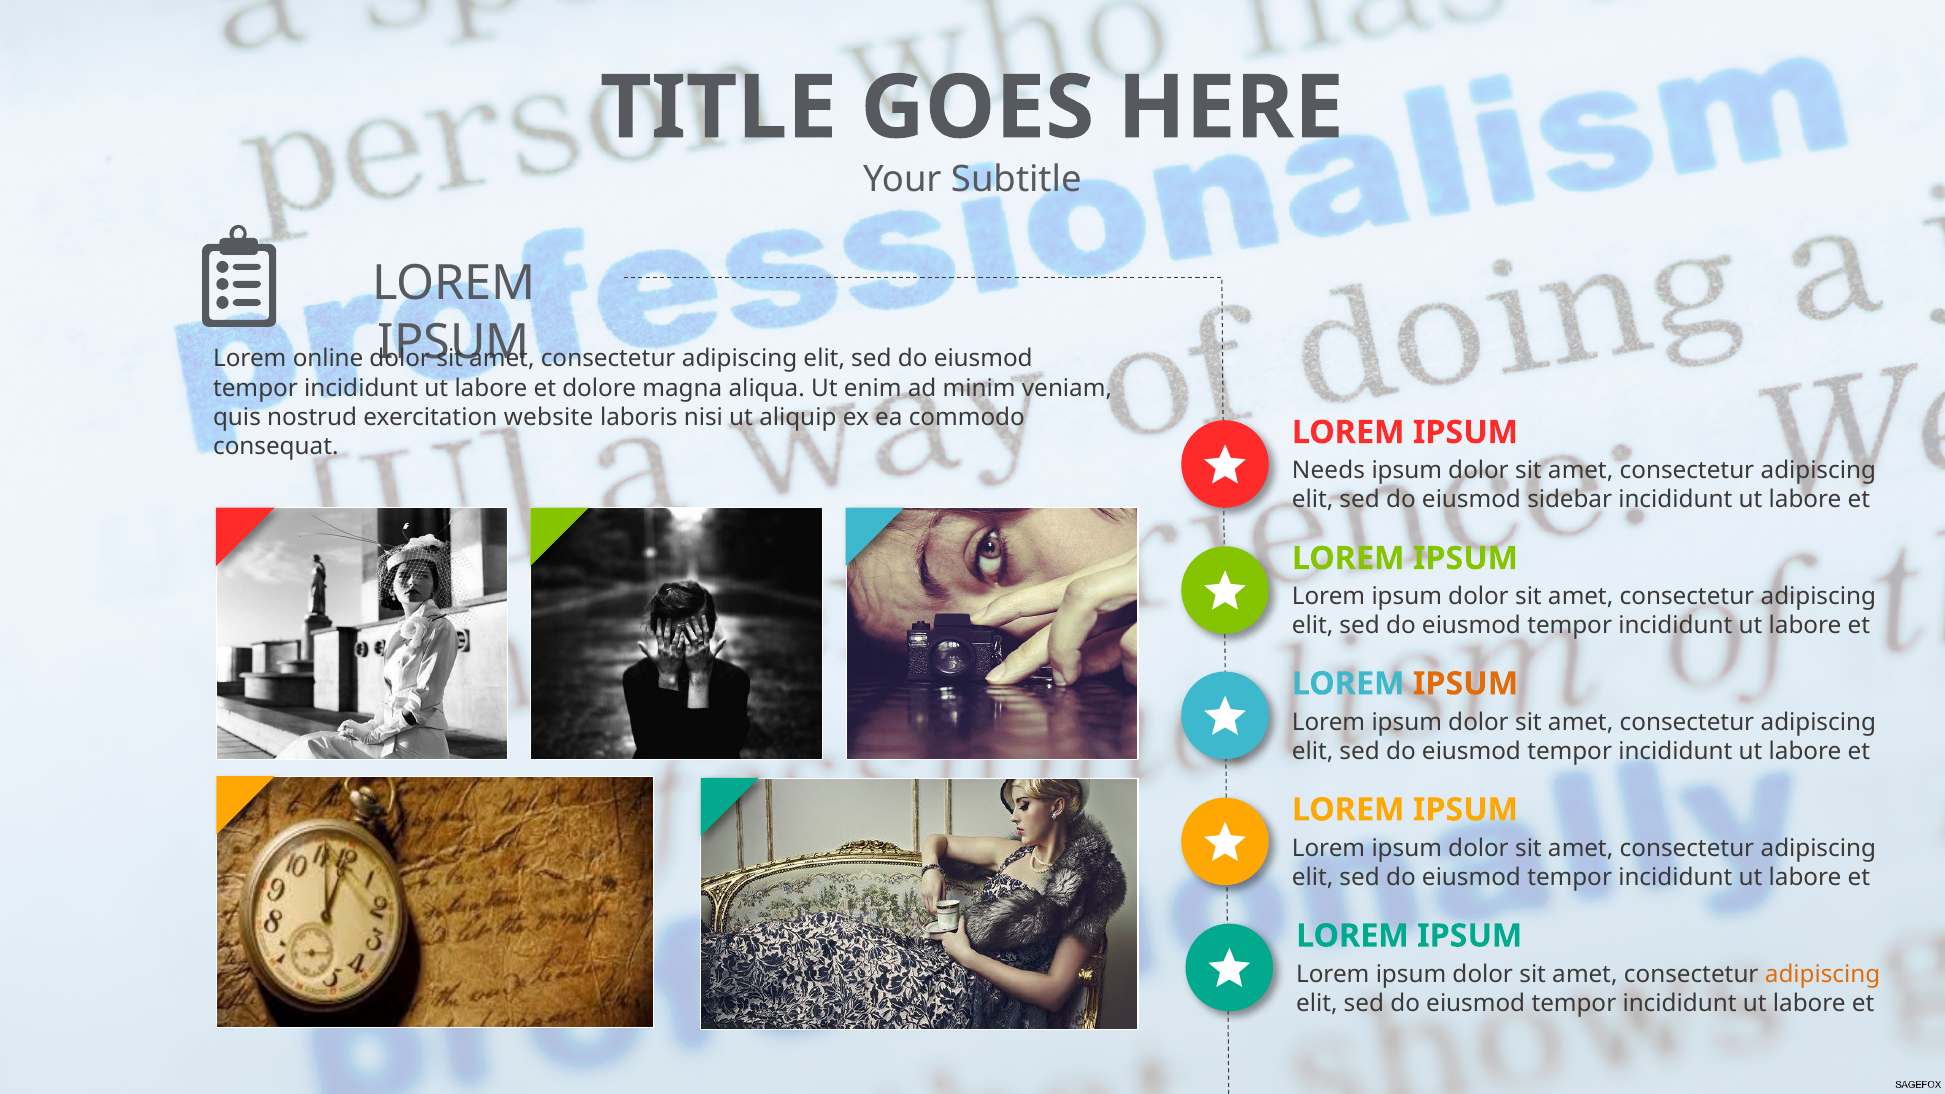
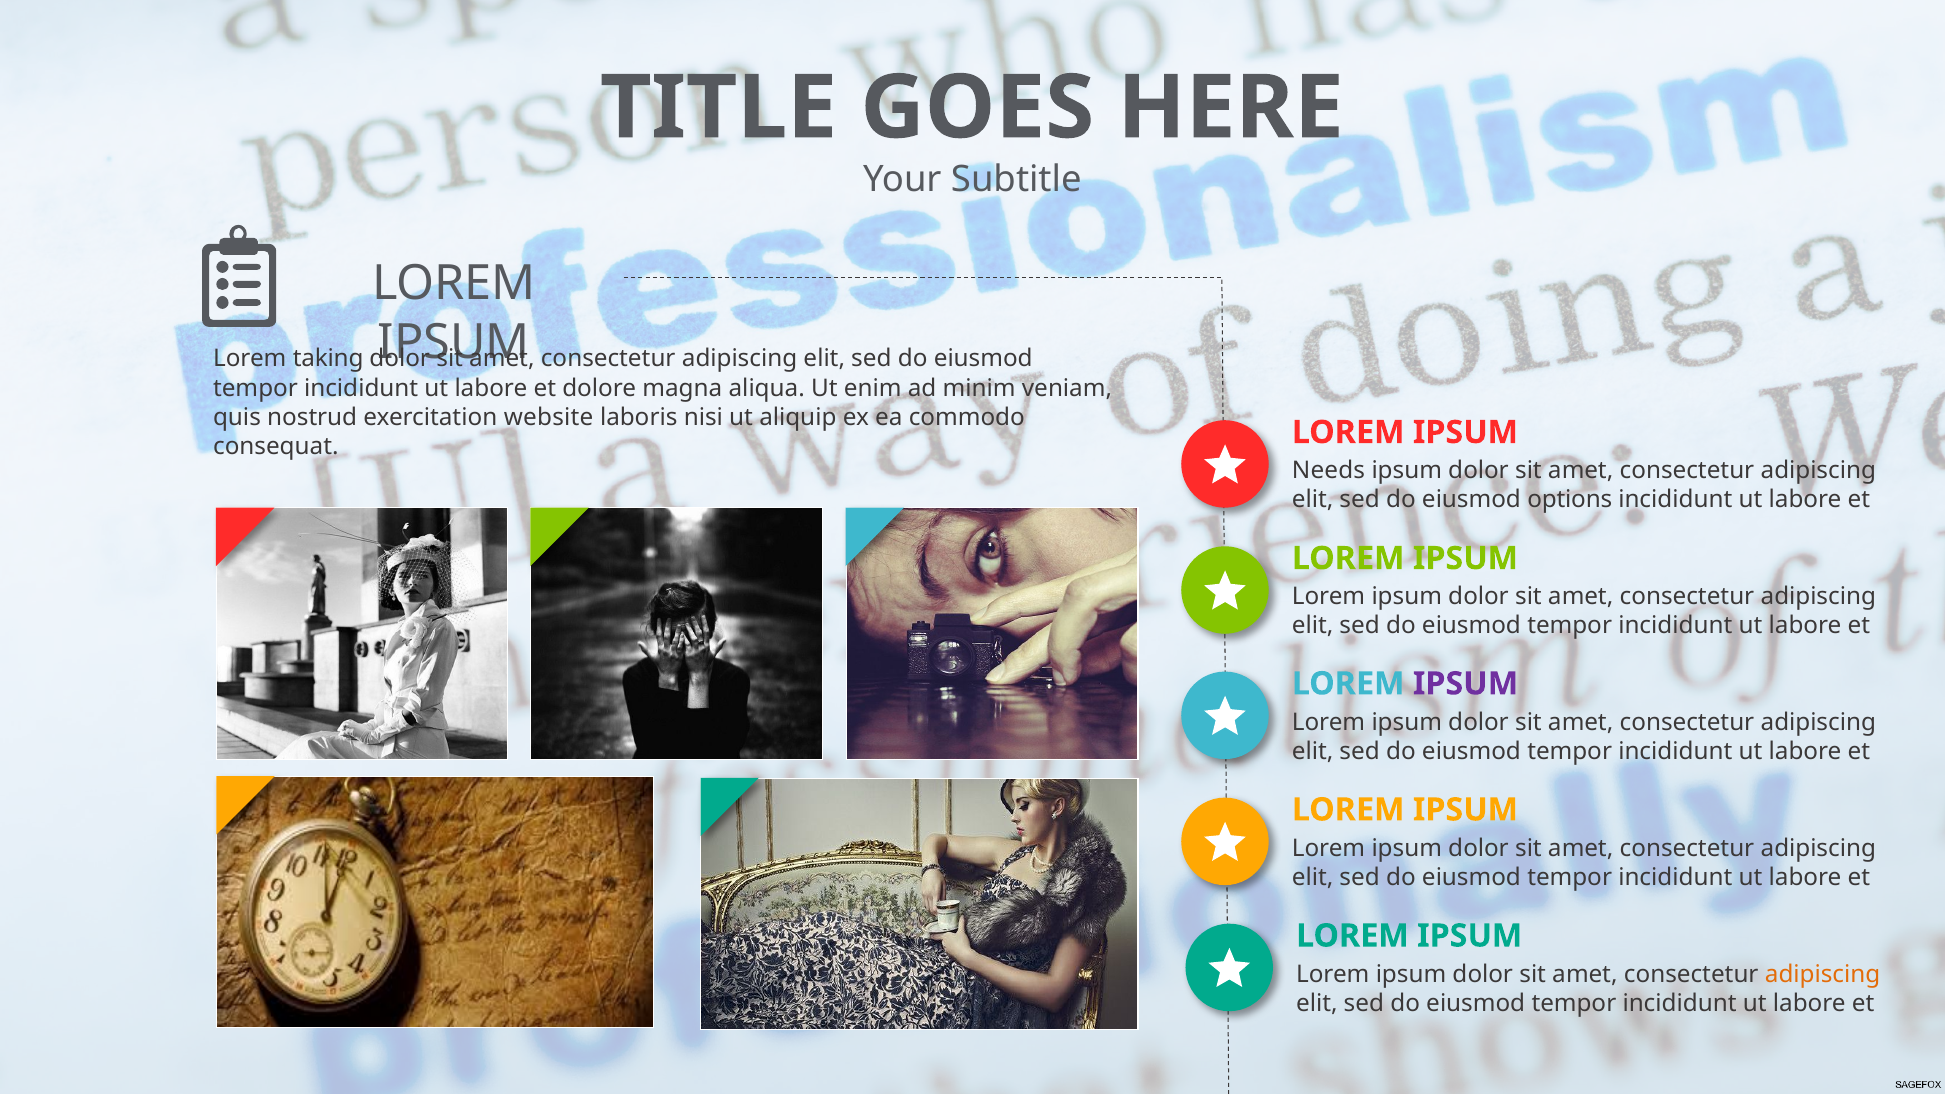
online: online -> taking
sidebar: sidebar -> options
IPSUM at (1465, 684) colour: orange -> purple
